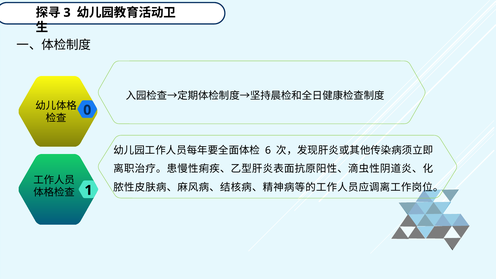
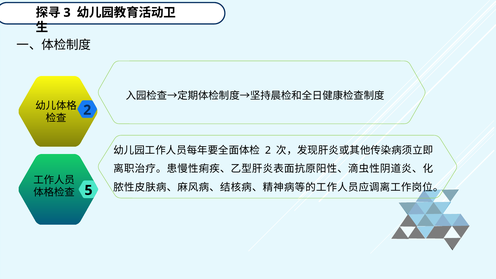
0 at (87, 110): 0 -> 2
6 at (268, 150): 6 -> 2
1: 1 -> 5
